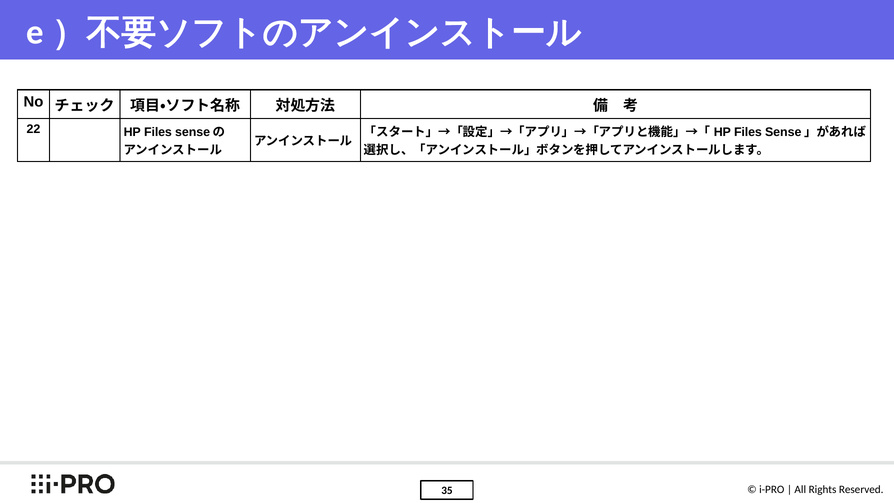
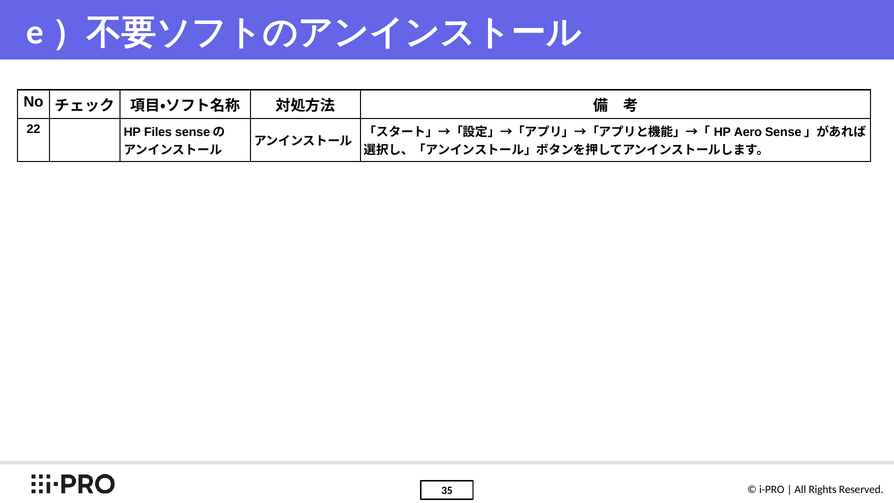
Files at (748, 132): Files -> Aero
